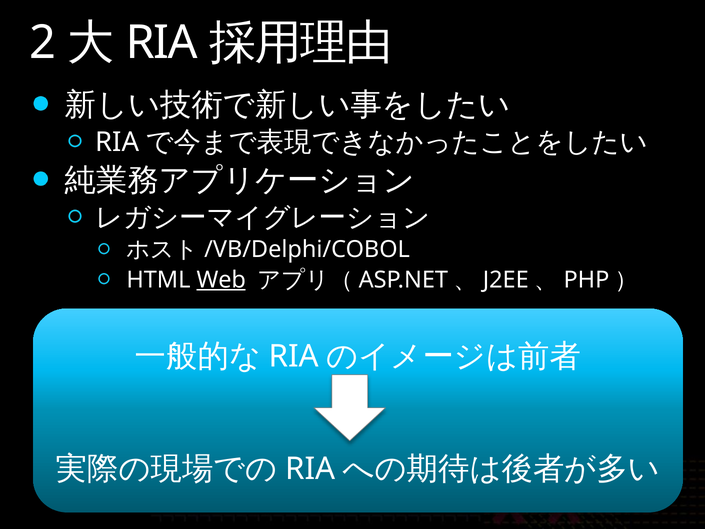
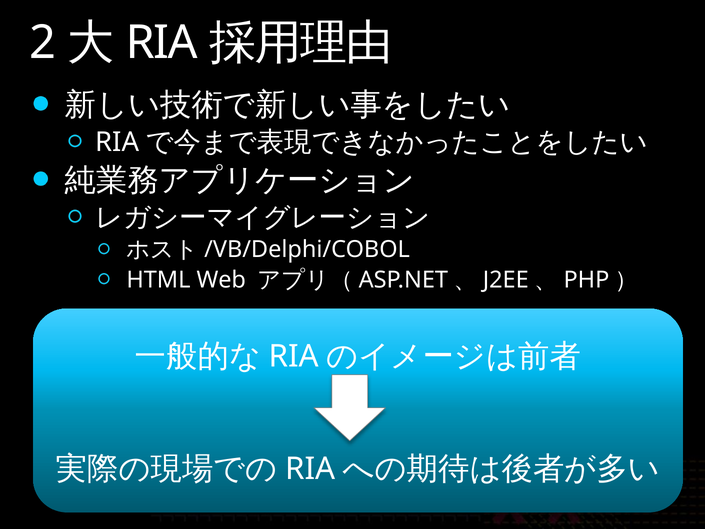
Web underline: present -> none
